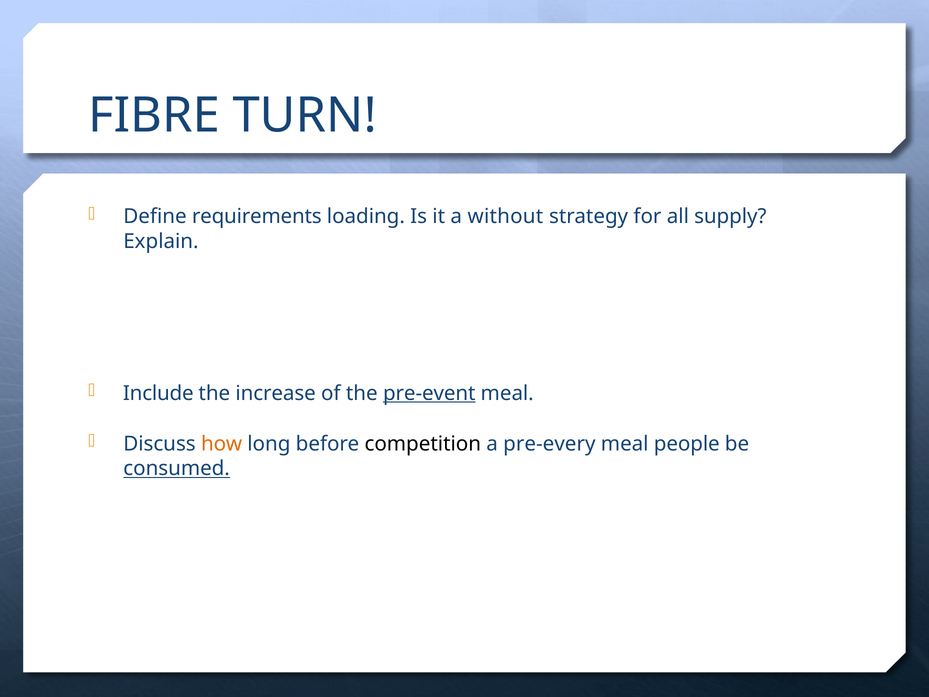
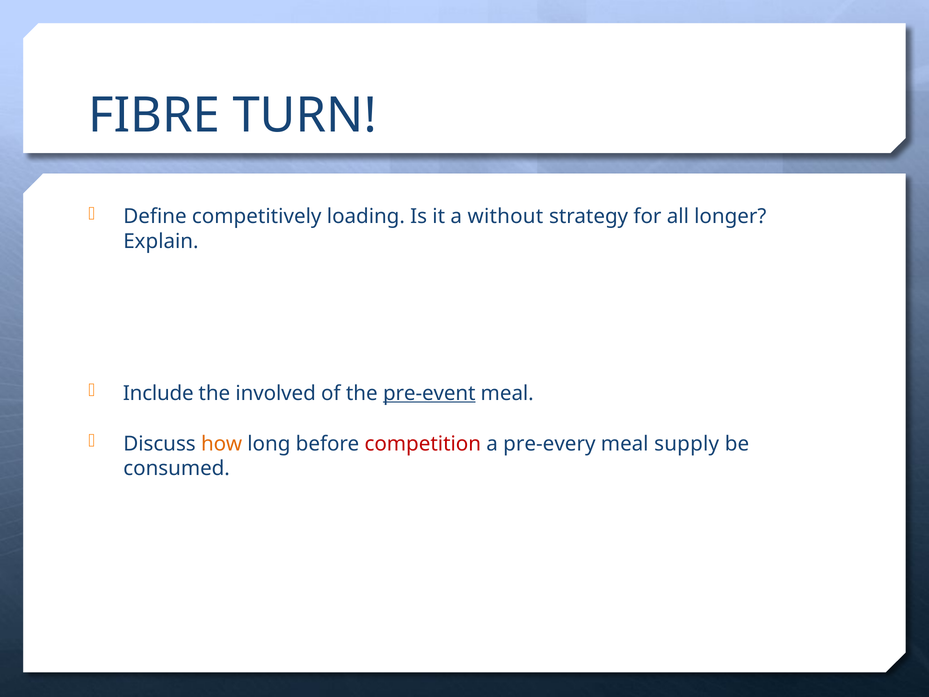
requirements: requirements -> competitively
supply: supply -> longer
increase: increase -> involved
competition colour: black -> red
people: people -> supply
consumed underline: present -> none
